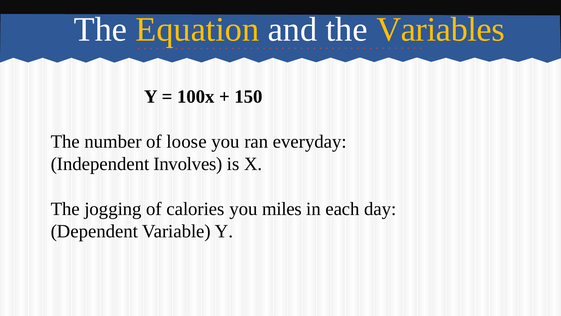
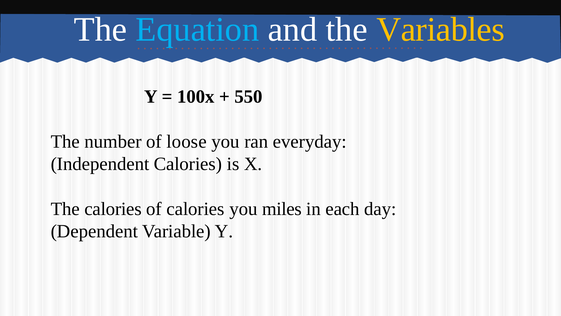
Equation colour: yellow -> light blue
150: 150 -> 550
Independent Involves: Involves -> Calories
The jogging: jogging -> calories
